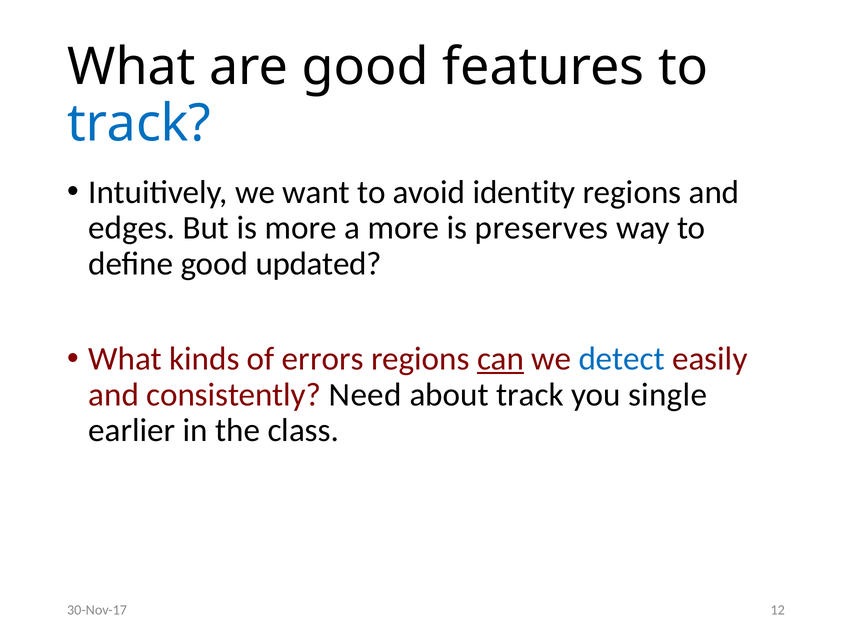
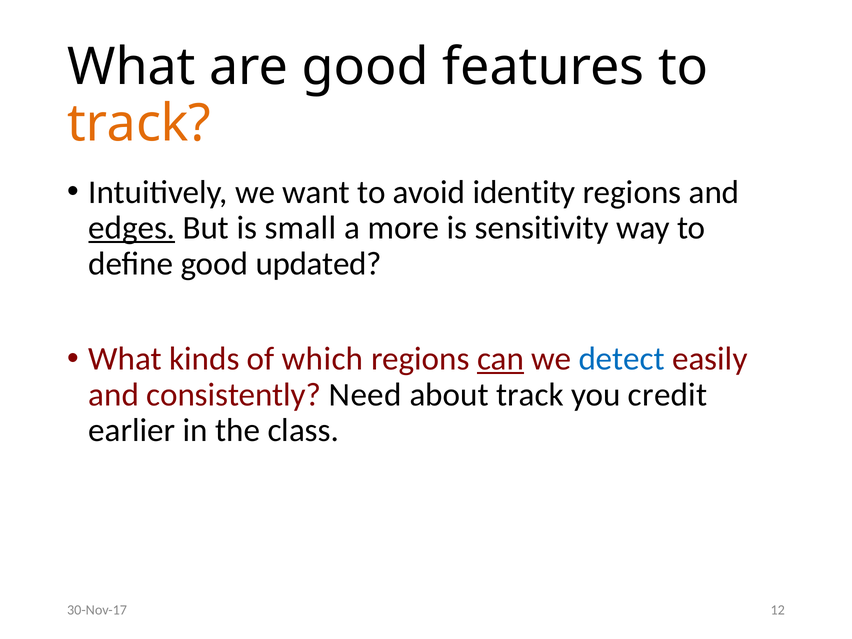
track at (139, 124) colour: blue -> orange
edges underline: none -> present
is more: more -> small
preserves: preserves -> sensitivity
errors: errors -> which
single: single -> credit
